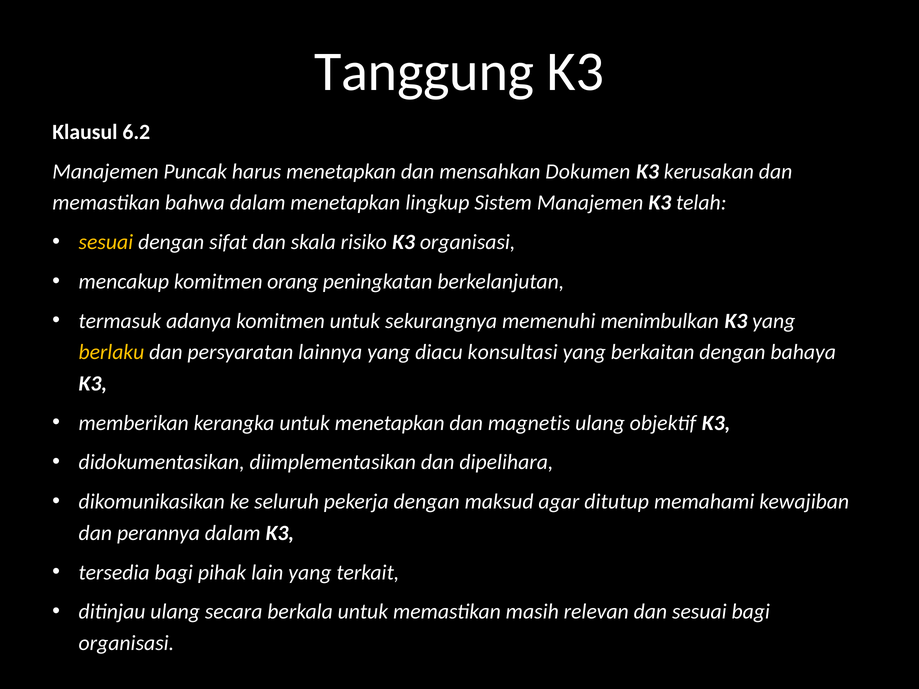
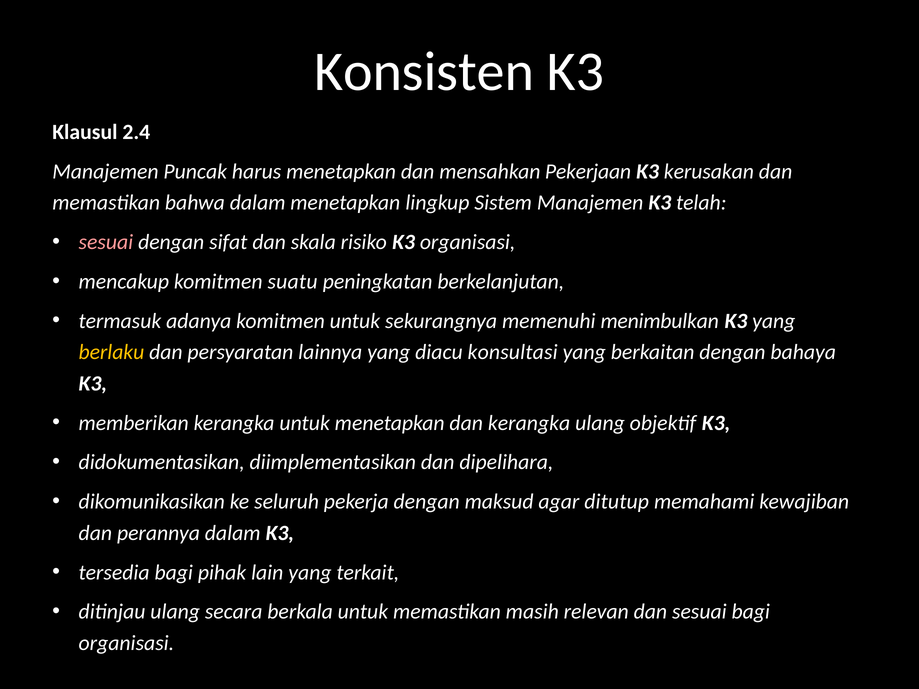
Tanggung: Tanggung -> Konsisten
6.2: 6.2 -> 2.4
Dokumen: Dokumen -> Pekerjaan
sesuai at (106, 242) colour: yellow -> pink
orang: orang -> suatu
dan magnetis: magnetis -> kerangka
